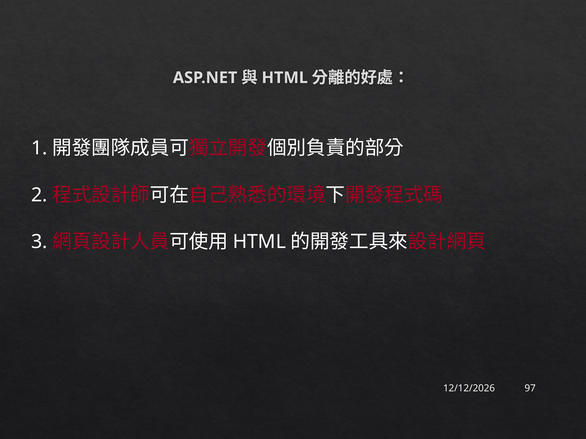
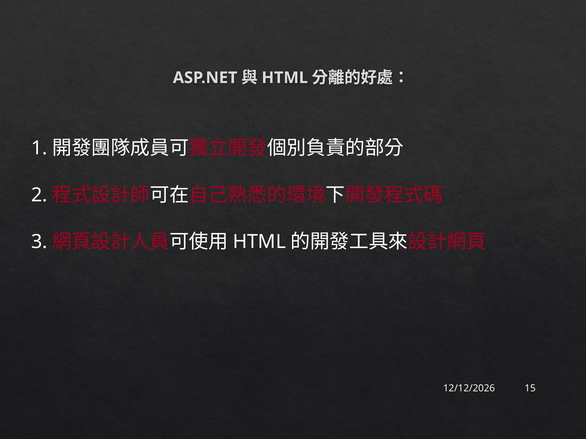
97: 97 -> 15
